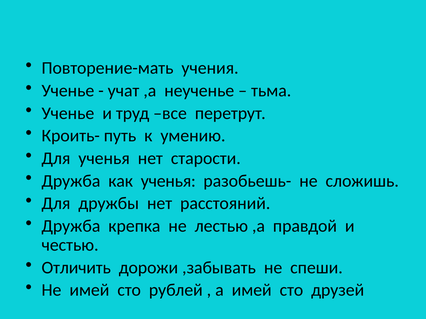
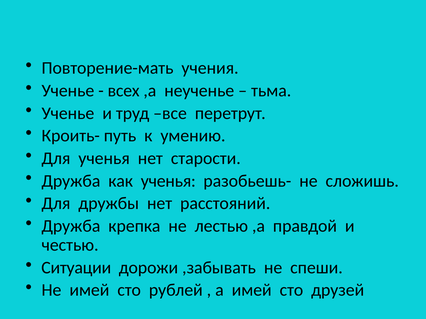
учат: учат -> всех
Отличить: Отличить -> Ситуации
